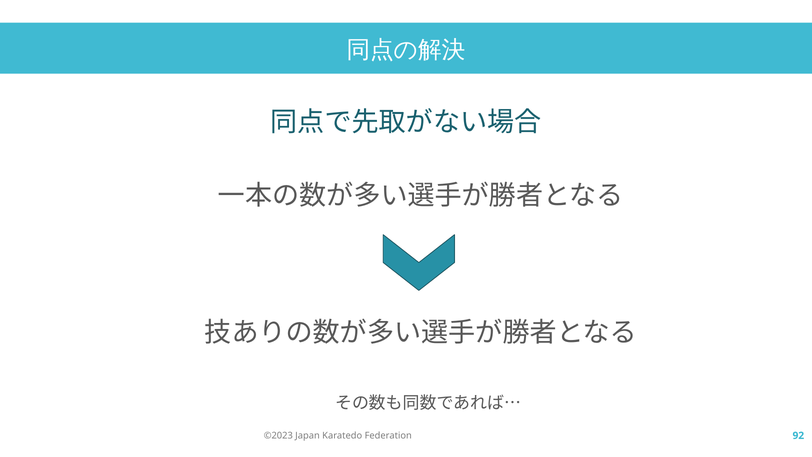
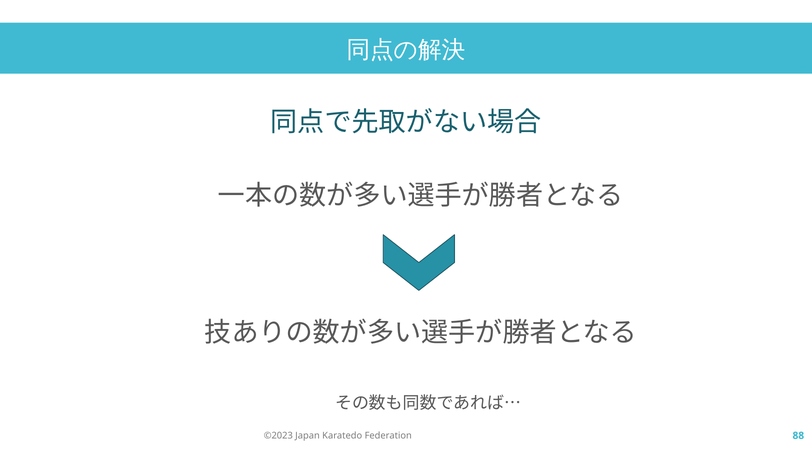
92: 92 -> 88
